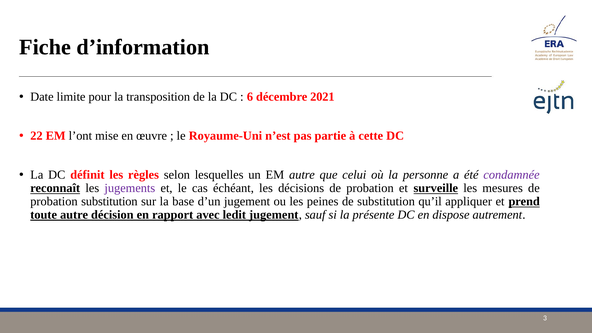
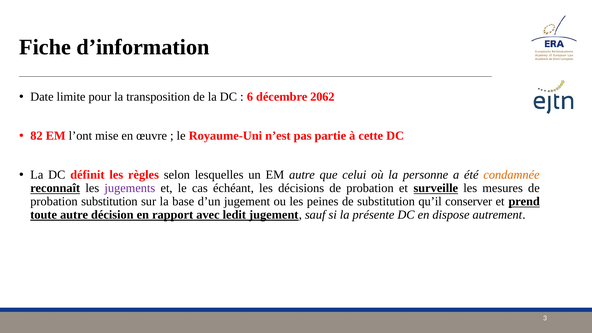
2021: 2021 -> 2062
22: 22 -> 82
condamnée colour: purple -> orange
appliquer: appliquer -> conserver
